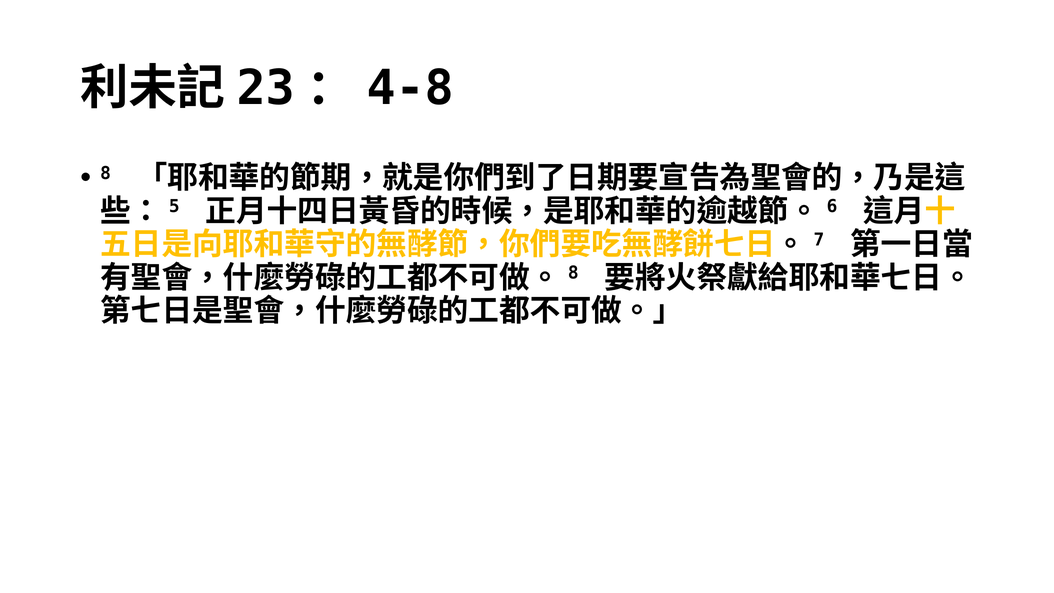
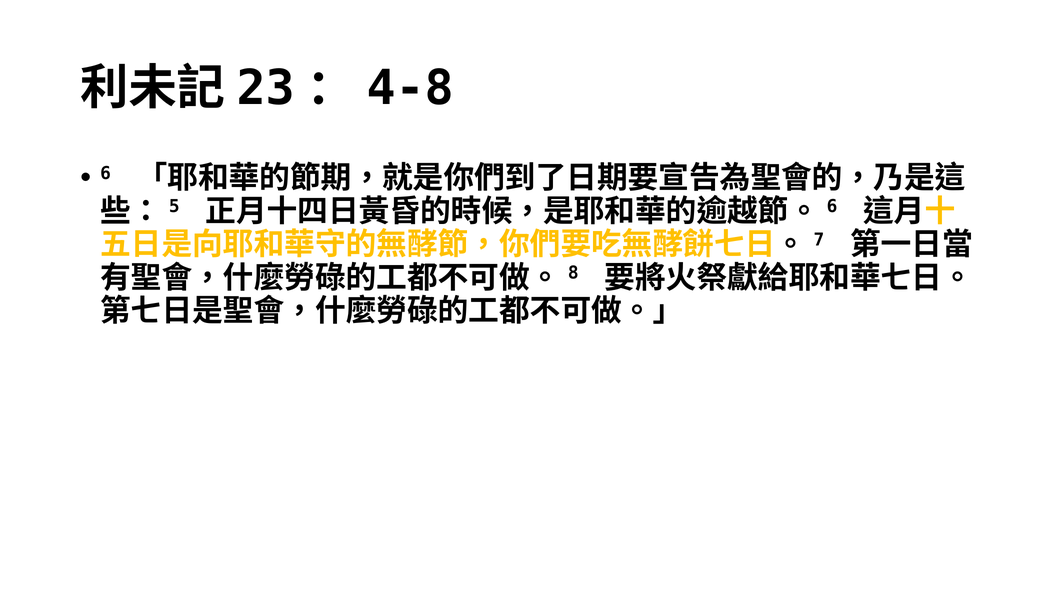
8: 8 -> 6
